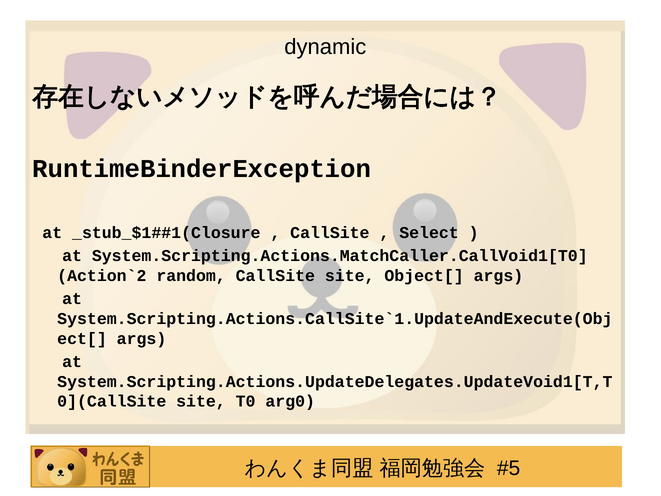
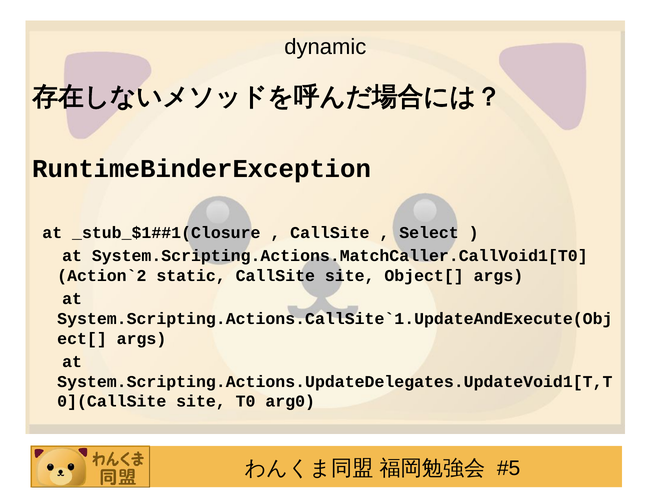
random: random -> static
